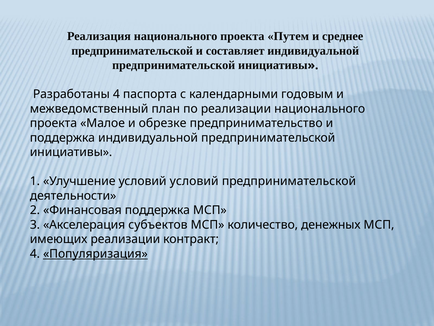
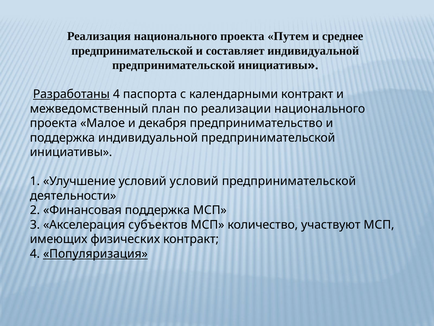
Разработаны underline: none -> present
календарными годовым: годовым -> контракт
обрезке: обрезке -> декабря
денежных: денежных -> участвуют
имеющих реализации: реализации -> физических
